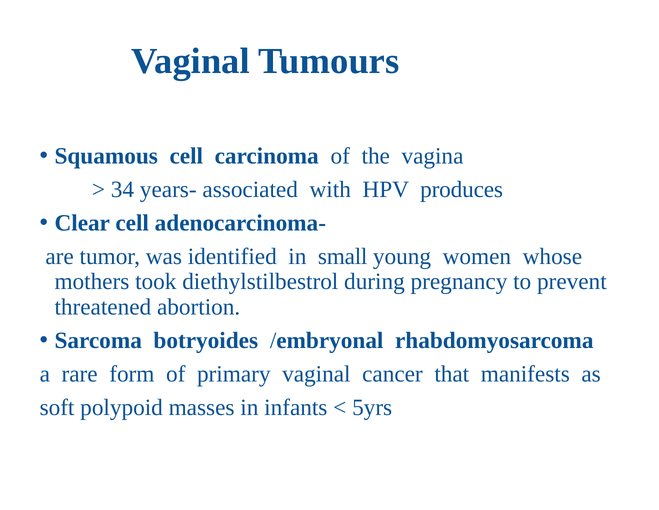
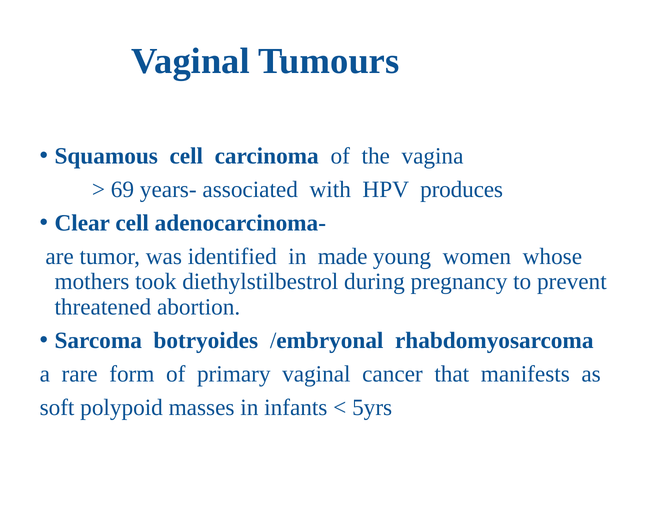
34: 34 -> 69
small: small -> made
